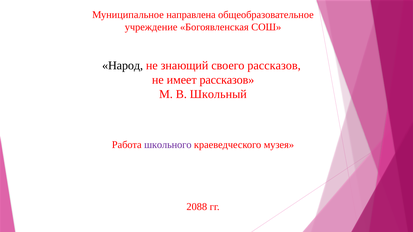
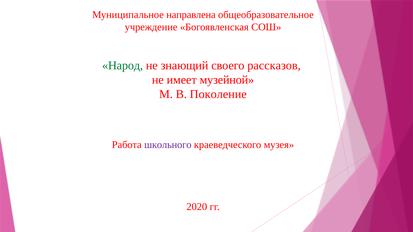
Народ colour: black -> green
имеет рассказов: рассказов -> музейной
Школьный: Школьный -> Поколение
2088: 2088 -> 2020
